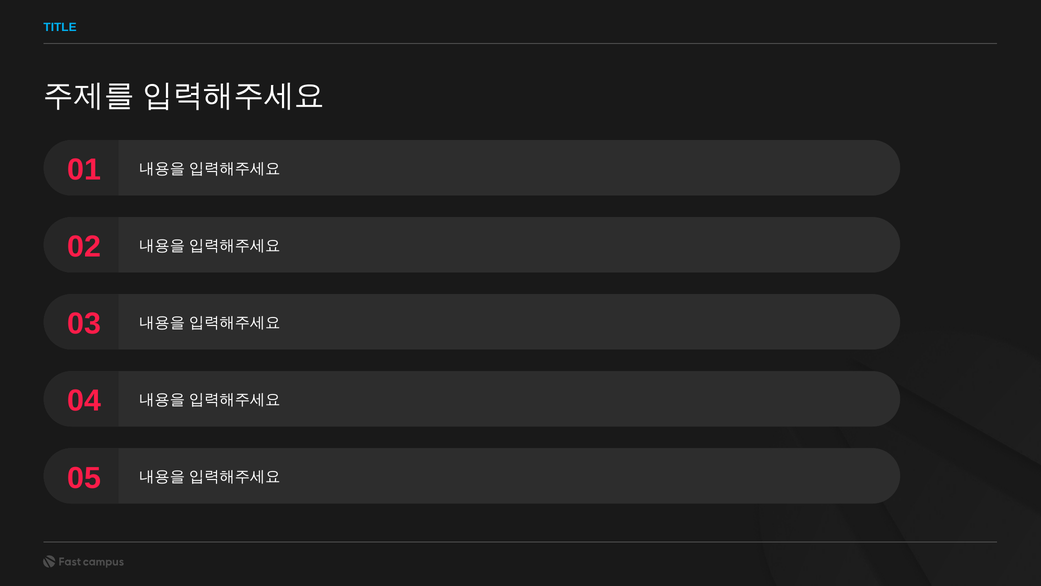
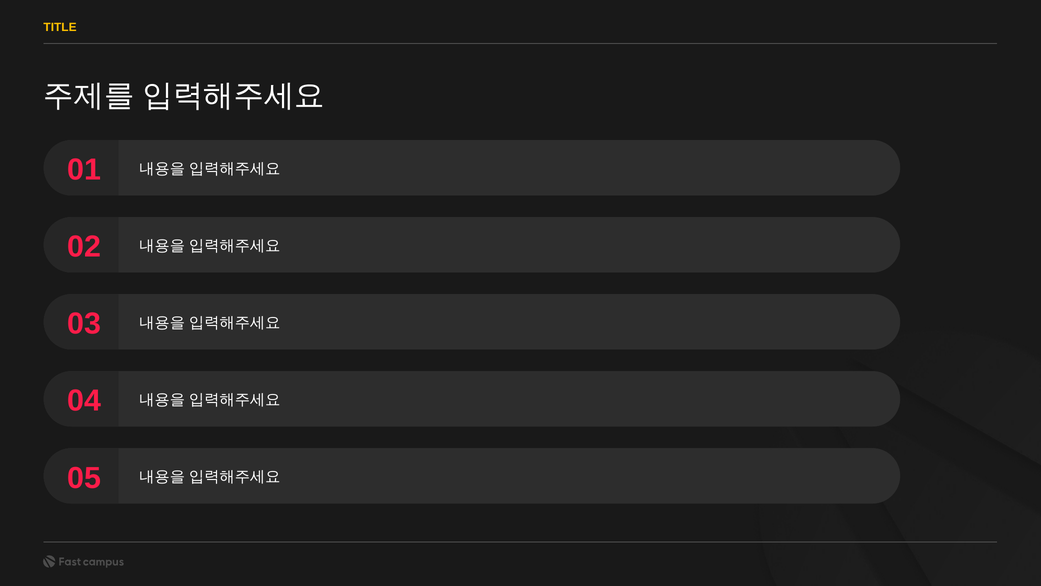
TITLE colour: light blue -> yellow
